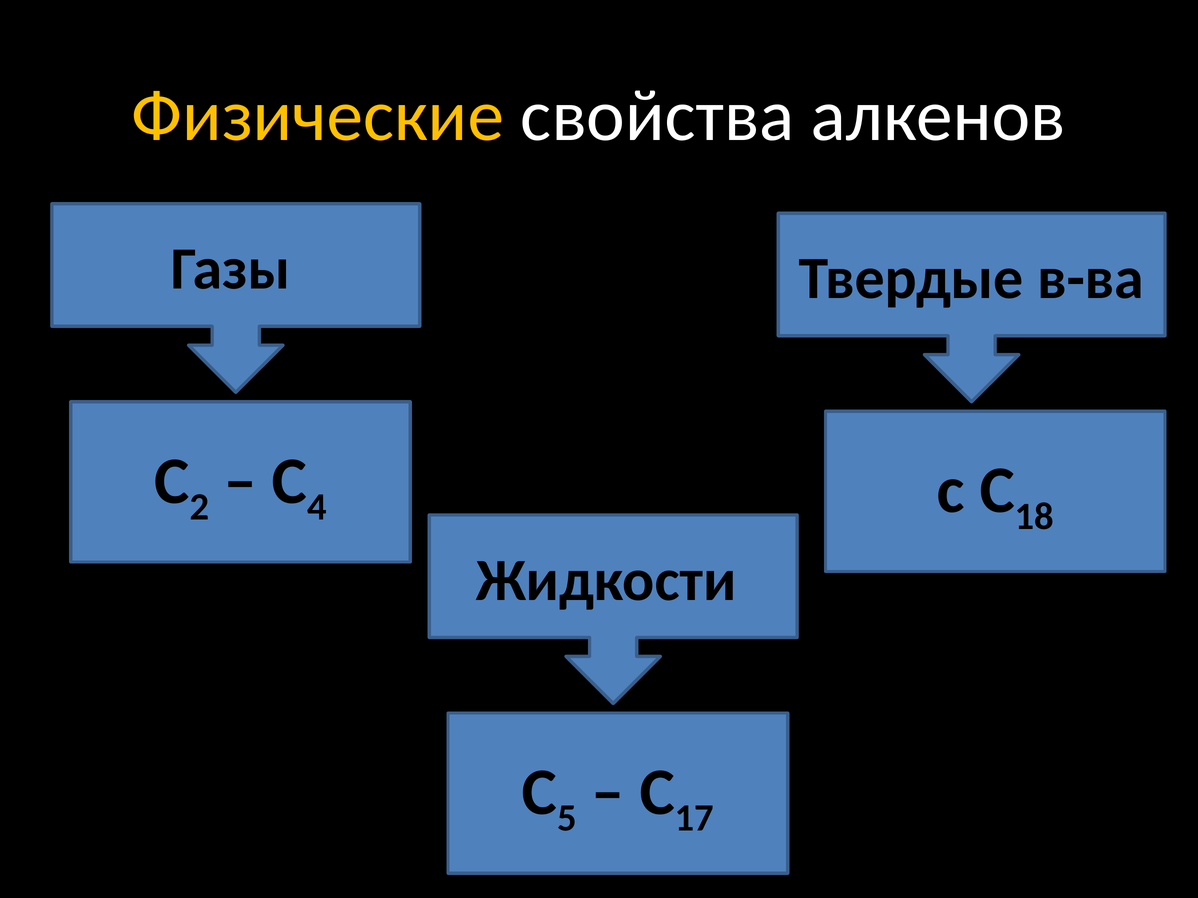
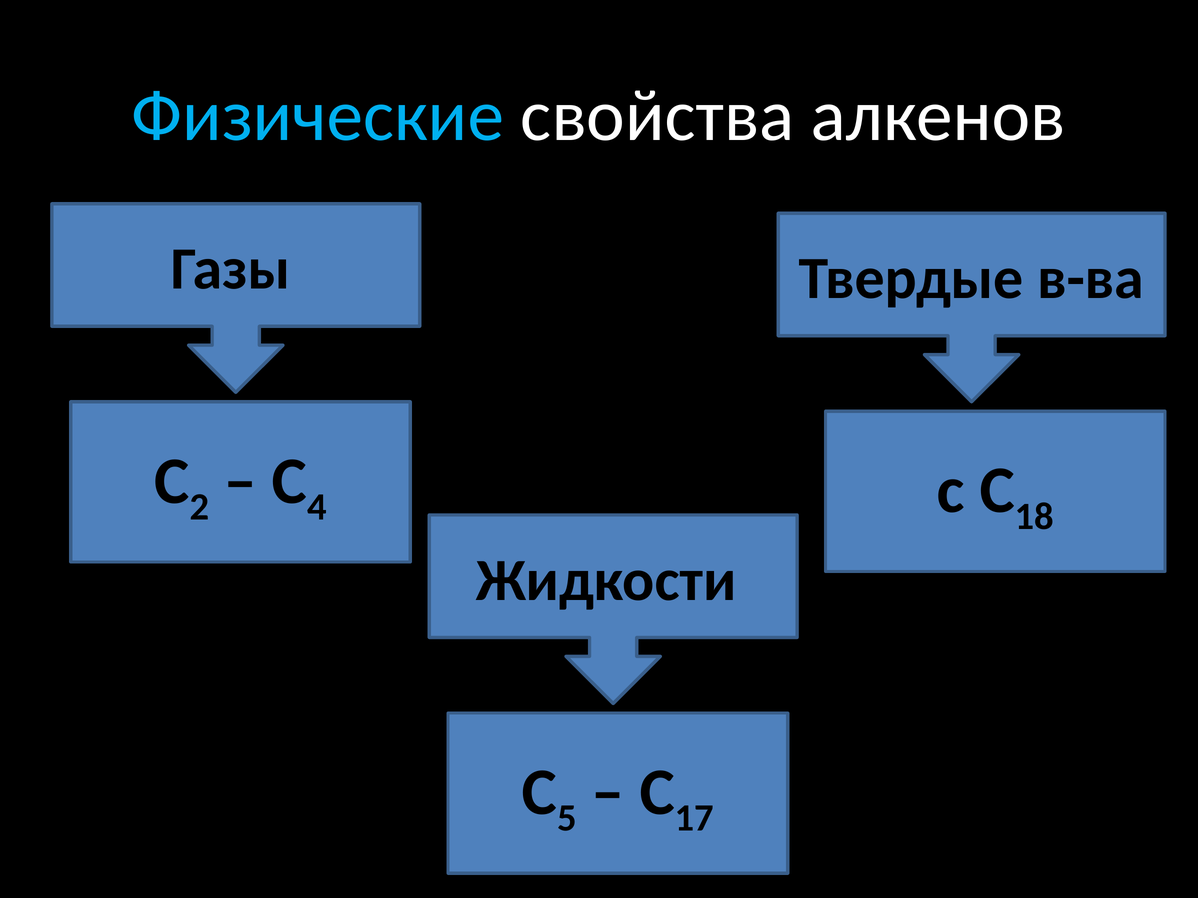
Физические colour: yellow -> light blue
